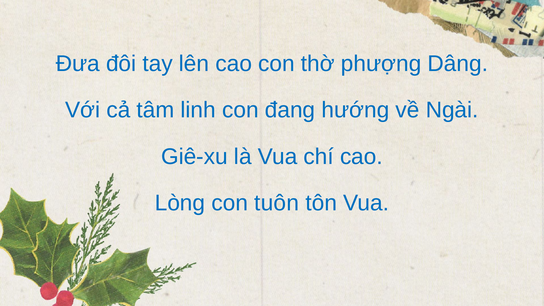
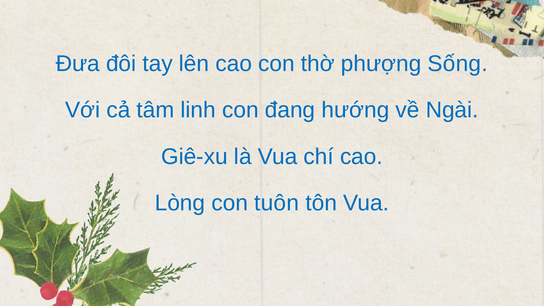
Dâng: Dâng -> Sống
